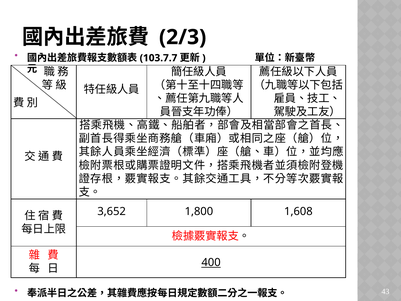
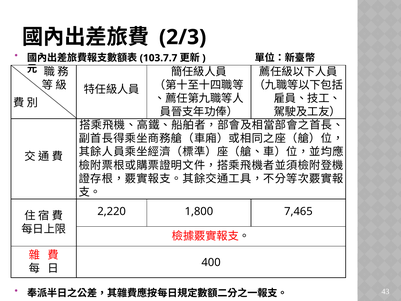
3,652: 3,652 -> 2,220
1,608: 1,608 -> 7,465
400 underline: present -> none
